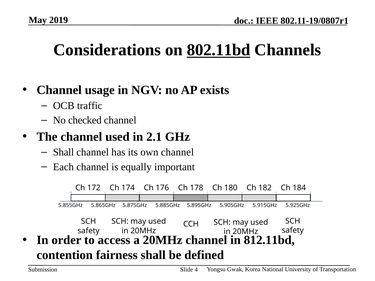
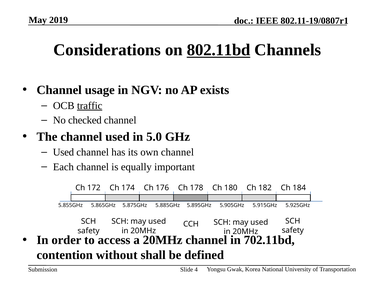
traffic underline: none -> present
2.1: 2.1 -> 5.0
Shall at (63, 152): Shall -> Used
812.11bd: 812.11bd -> 702.11bd
fairness: fairness -> without
